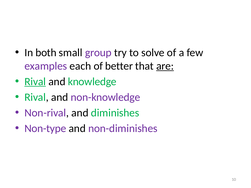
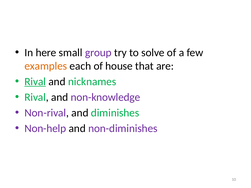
both: both -> here
examples colour: purple -> orange
better: better -> house
are underline: present -> none
knowledge: knowledge -> nicknames
Non-type: Non-type -> Non-help
